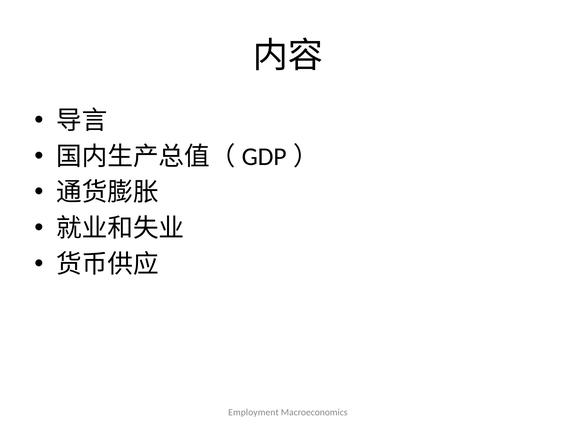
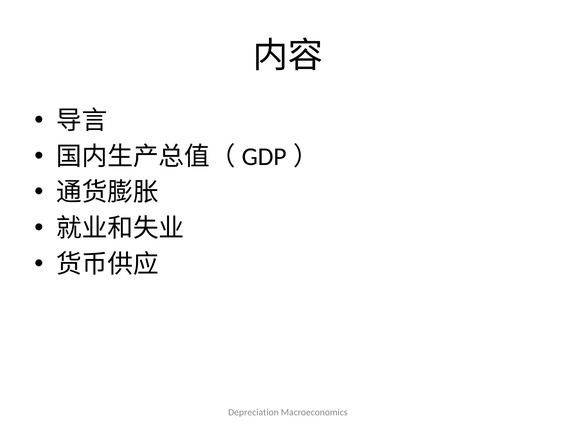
Employment: Employment -> Depreciation
